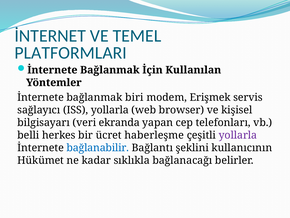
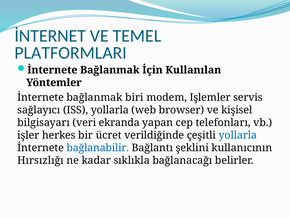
Erişmek: Erişmek -> Işlemler
belli: belli -> işler
haberleşme: haberleşme -> verildiğinde
yollarla at (238, 135) colour: purple -> blue
Hükümet: Hükümet -> Hırsızlığı
